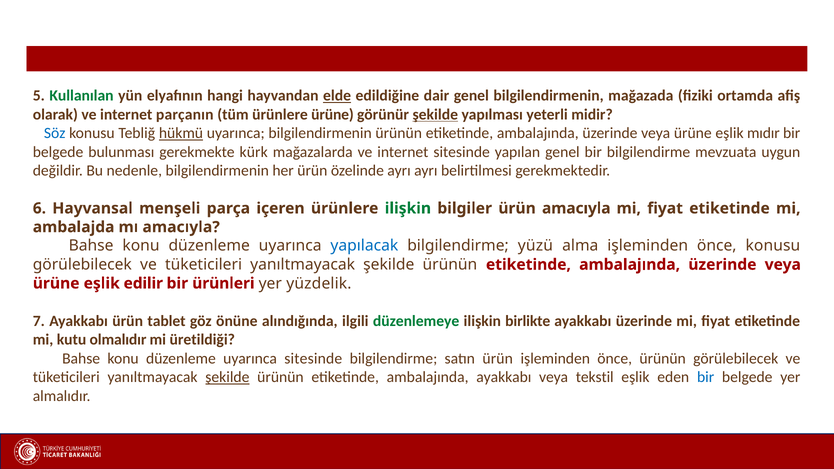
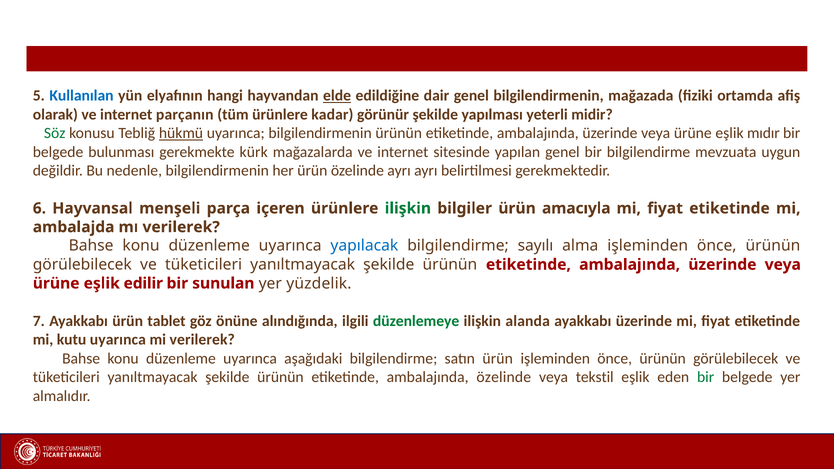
Kullanılan colour: green -> blue
ürünlere ürüne: ürüne -> kadar
şekilde at (435, 115) underline: present -> none
Söz colour: blue -> green
mı amacıyla: amacıyla -> verilerek
yüzü: yüzü -> sayılı
alma işleminden önce konusu: konusu -> ürünün
ürünleri: ürünleri -> sunulan
birlikte: birlikte -> alanda
kutu olmalıdır: olmalıdır -> uyarınca
mi üretildiği: üretildiği -> verilerek
uyarınca sitesinde: sitesinde -> aşağıdaki
şekilde at (227, 377) underline: present -> none
ambalajında ayakkabı: ayakkabı -> özelinde
bir at (706, 377) colour: blue -> green
